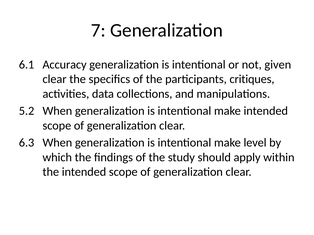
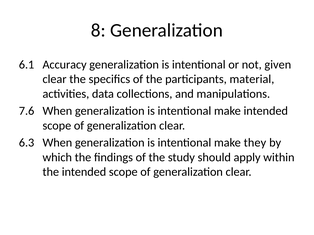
7: 7 -> 8
critiques: critiques -> material
5.2: 5.2 -> 7.6
level: level -> they
